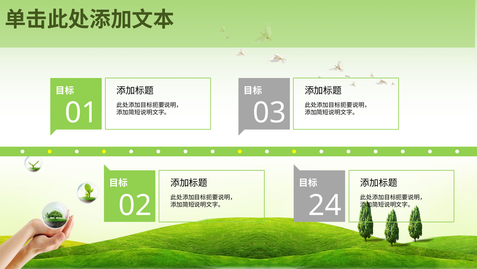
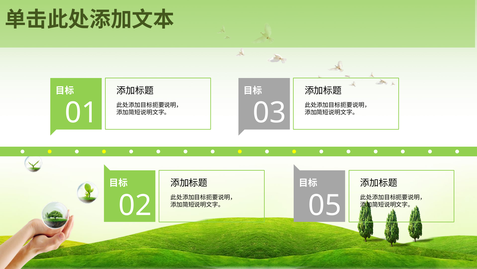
24: 24 -> 05
